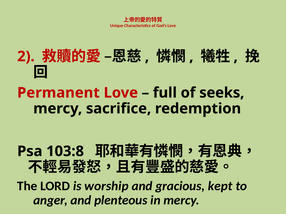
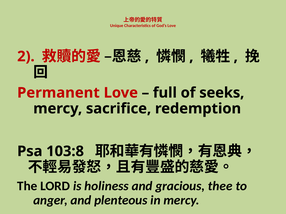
worship: worship -> holiness
kept: kept -> thee
